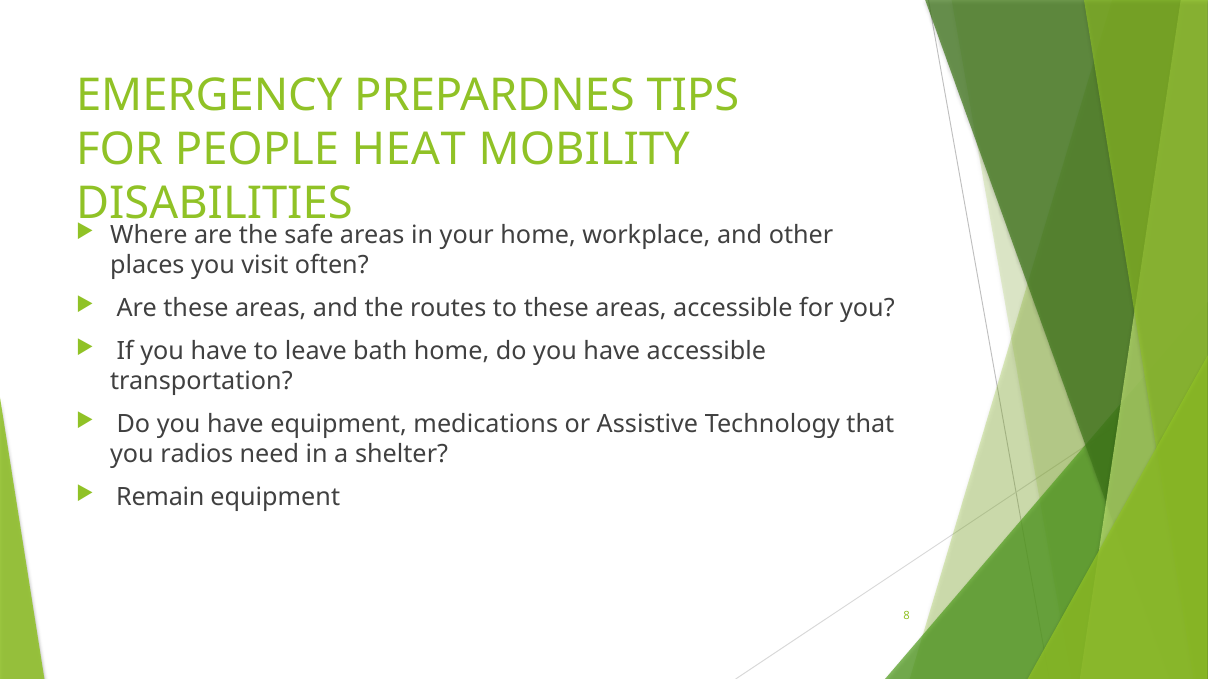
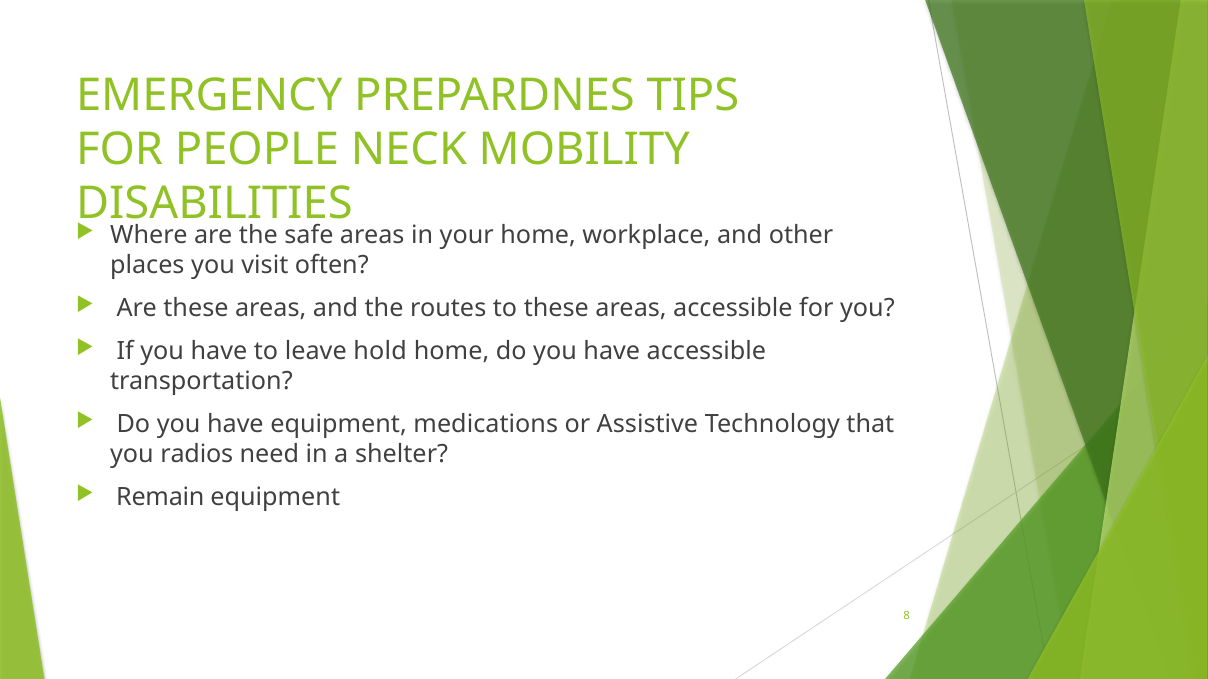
HEAT: HEAT -> NECK
bath: bath -> hold
